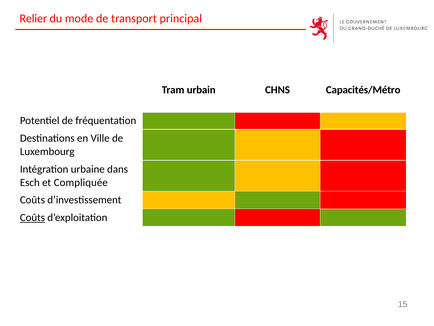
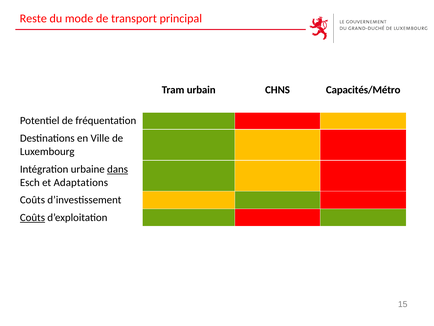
Relier: Relier -> Reste
dans underline: none -> present
Compliquée: Compliquée -> Adaptations
